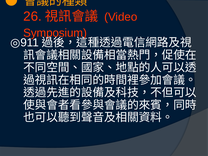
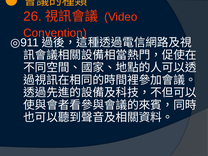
Symposium: Symposium -> Convention
